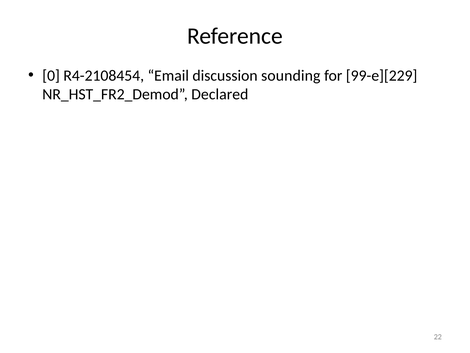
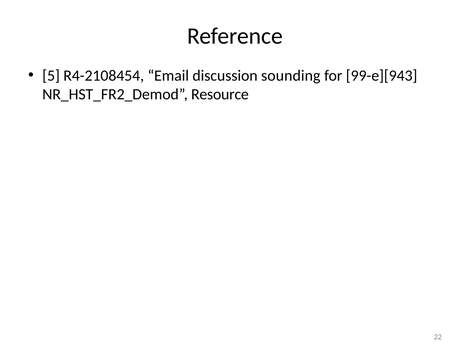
0: 0 -> 5
99-e][229: 99-e][229 -> 99-e][943
Declared: Declared -> Resource
